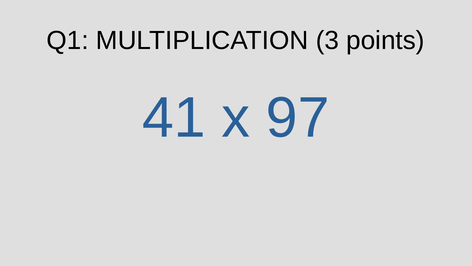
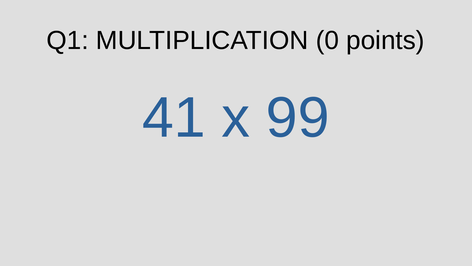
3: 3 -> 0
97: 97 -> 99
